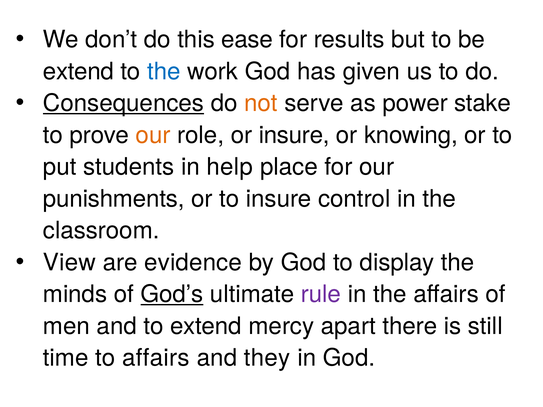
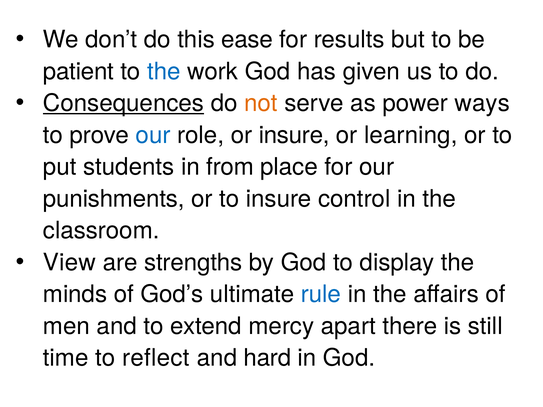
extend at (78, 71): extend -> patient
stake: stake -> ways
our at (153, 135) colour: orange -> blue
knowing: knowing -> learning
help: help -> from
evidence: evidence -> strengths
God’s underline: present -> none
rule colour: purple -> blue
to affairs: affairs -> reflect
they: they -> hard
